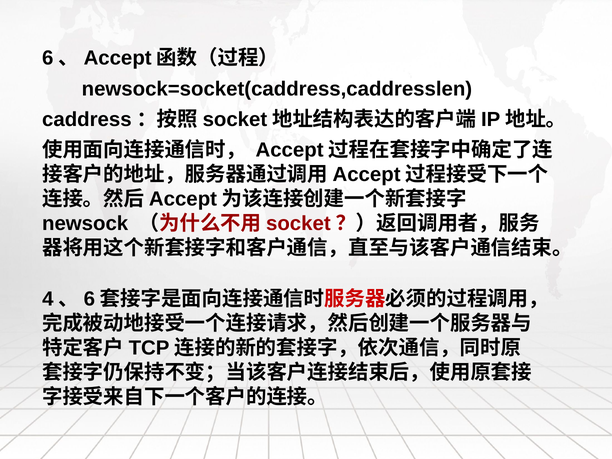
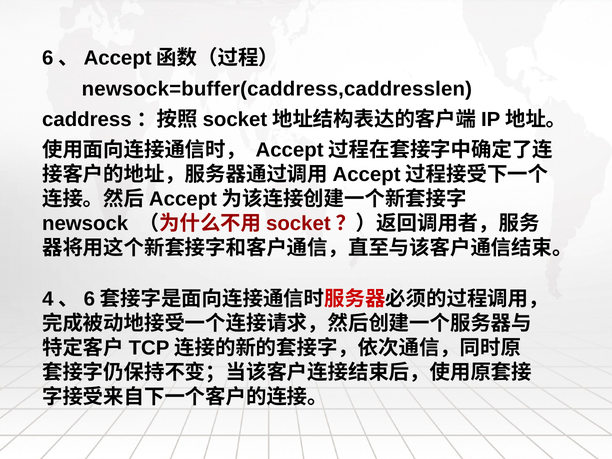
newsock=socket(caddress,caddresslen: newsock=socket(caddress,caddresslen -> newsock=buffer(caddress,caddresslen
